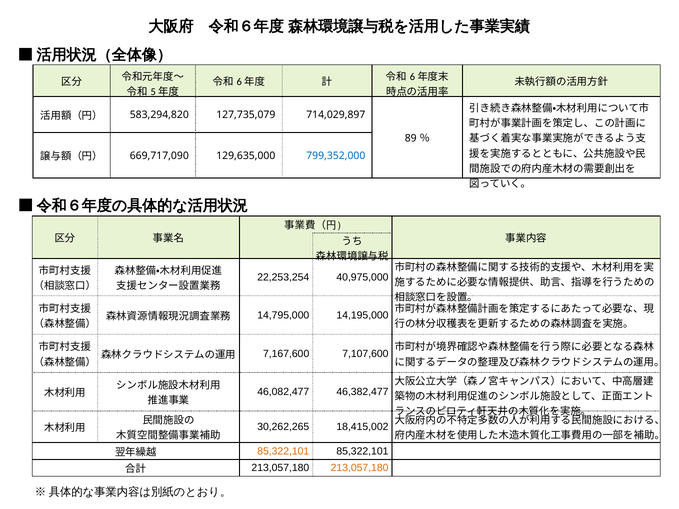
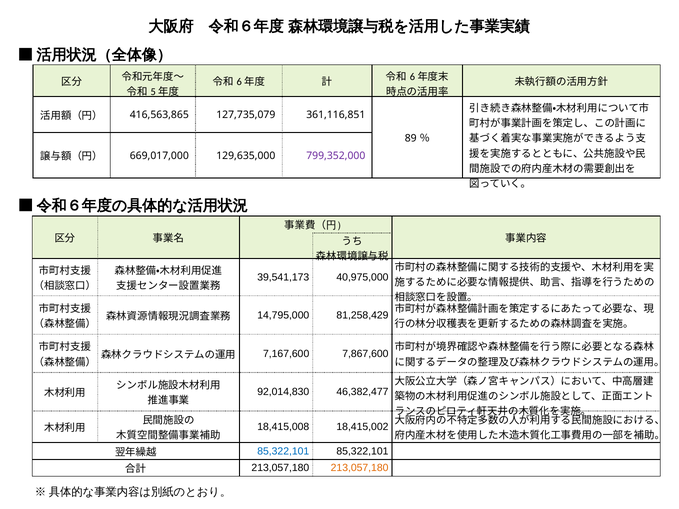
583,294,820: 583,294,820 -> 416,563,865
714,029,897: 714,029,897 -> 361,116,851
669,717,090: 669,717,090 -> 669,017,000
799,352,000 colour: blue -> purple
22,253,254: 22,253,254 -> 39,541,173
14,195,000: 14,195,000 -> 81,258,429
7,107,600: 7,107,600 -> 7,867,600
46,082,477: 46,082,477 -> 92,014,830
30,262,265: 30,262,265 -> 18,415,008
85,322,101 at (283, 451) colour: orange -> blue
